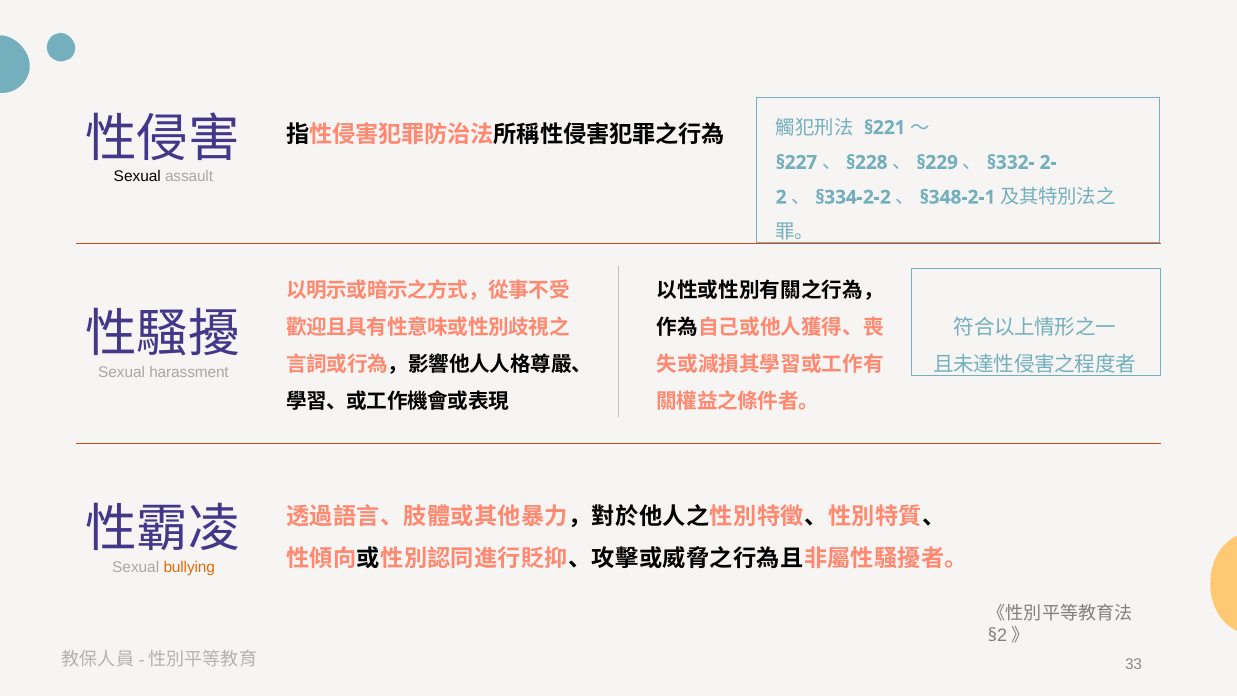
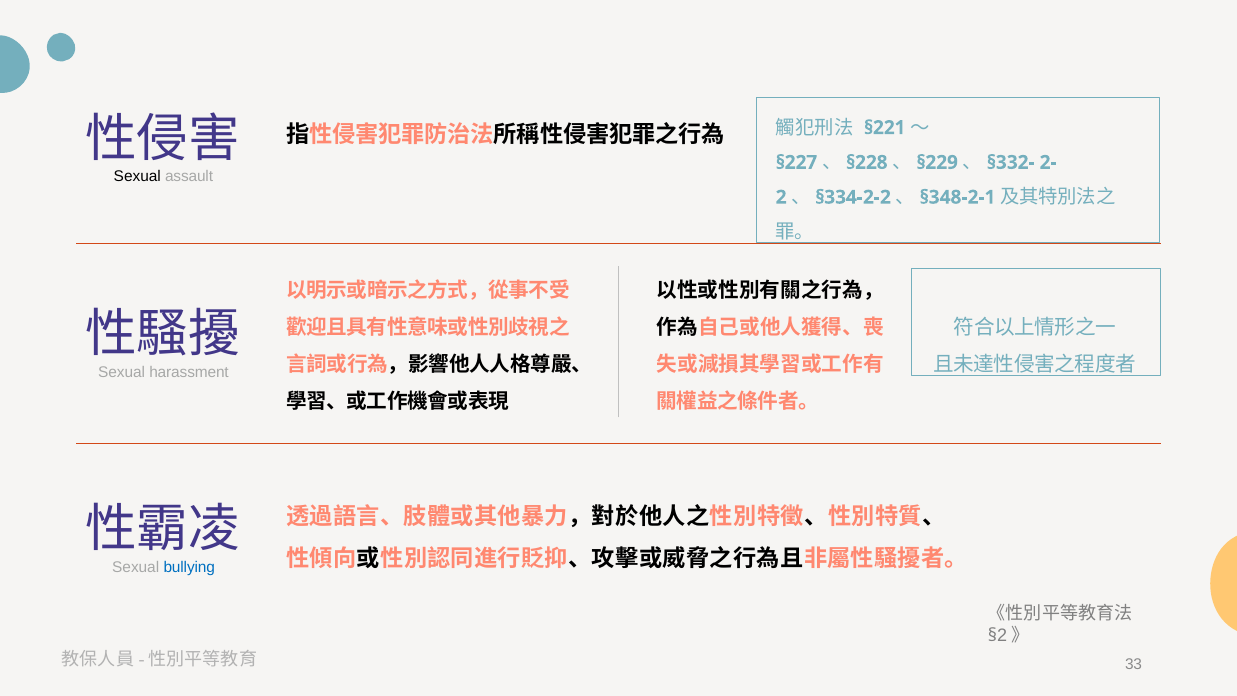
bullying colour: orange -> blue
